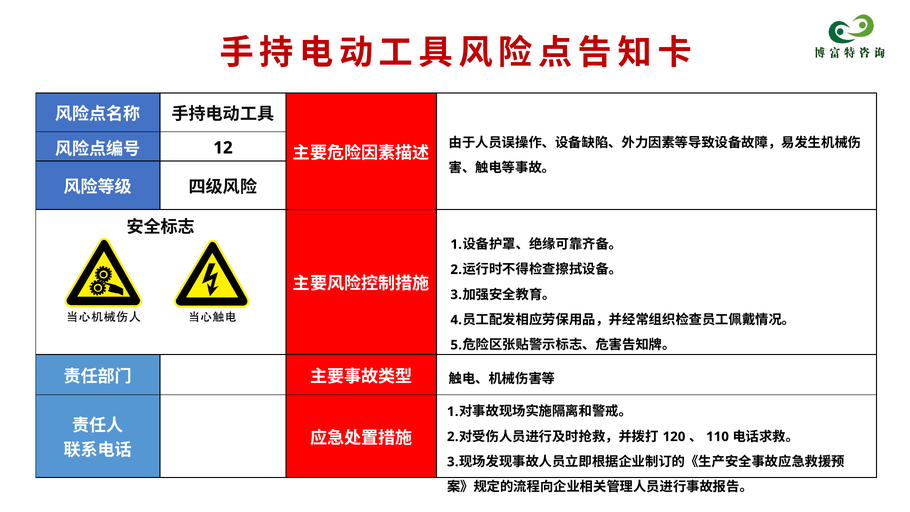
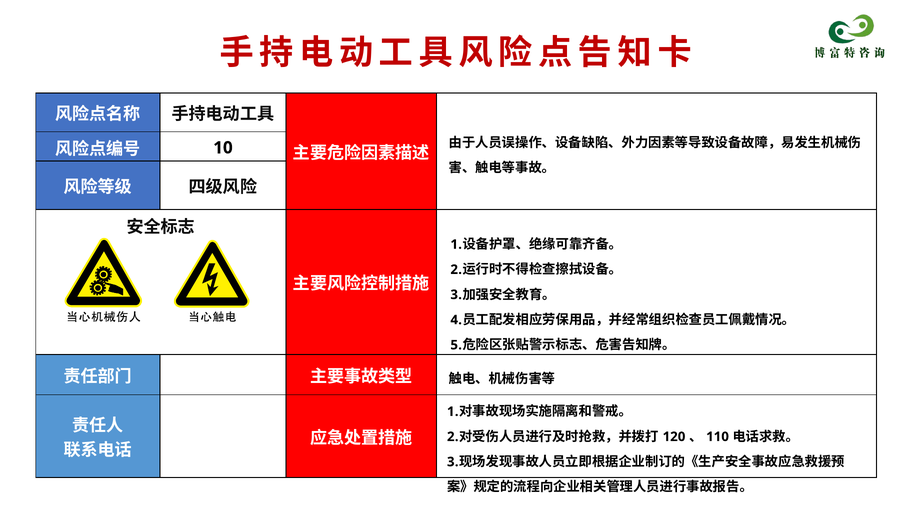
12: 12 -> 10
